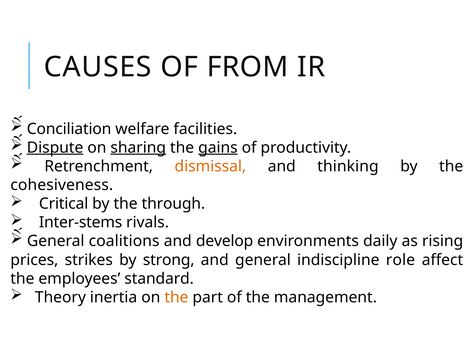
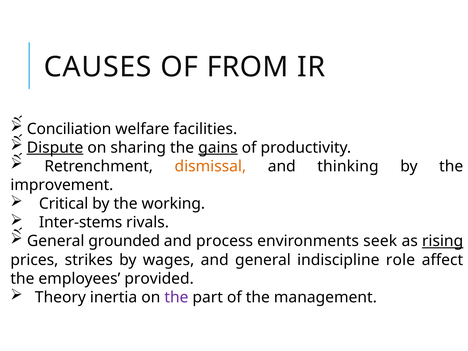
sharing underline: present -> none
cohesiveness: cohesiveness -> improvement
through: through -> working
coalitions: coalitions -> grounded
develop: develop -> process
daily: daily -> seek
rising underline: none -> present
strong: strong -> wages
standard: standard -> provided
the at (176, 297) colour: orange -> purple
